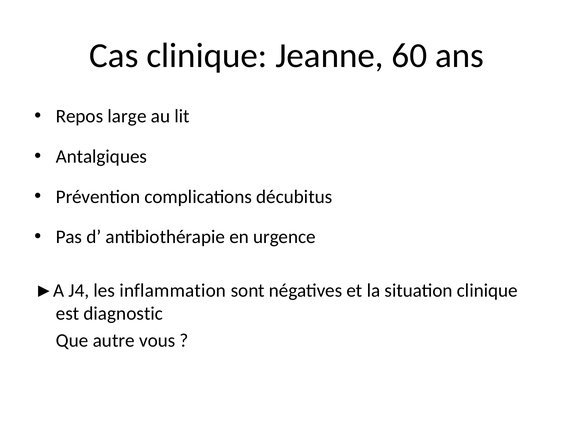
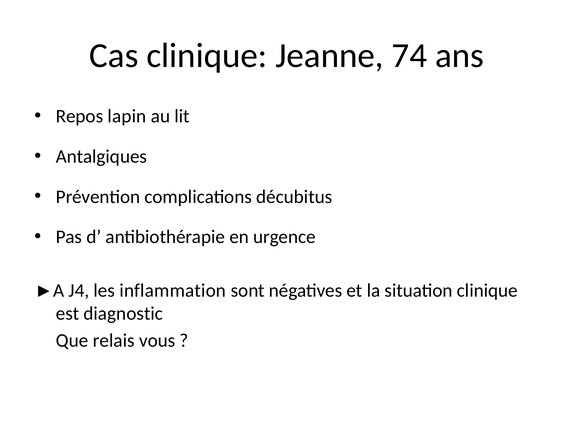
60: 60 -> 74
large: large -> lapin
autre: autre -> relais
